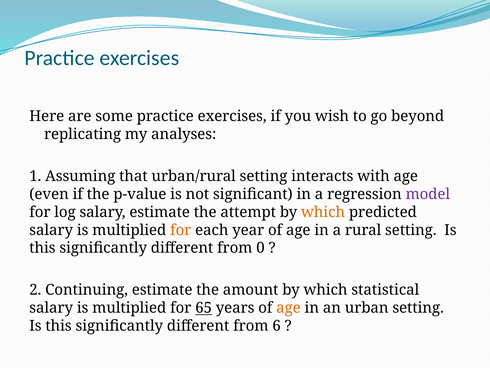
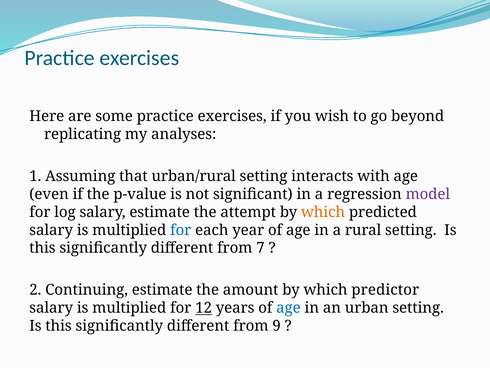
for at (181, 230) colour: orange -> blue
0: 0 -> 7
statistical: statistical -> predictor
65: 65 -> 12
age at (288, 308) colour: orange -> blue
6: 6 -> 9
